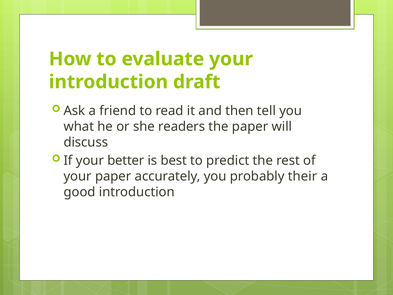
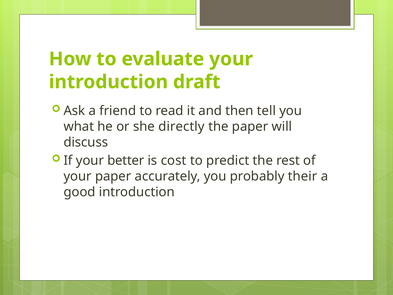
readers: readers -> directly
best: best -> cost
